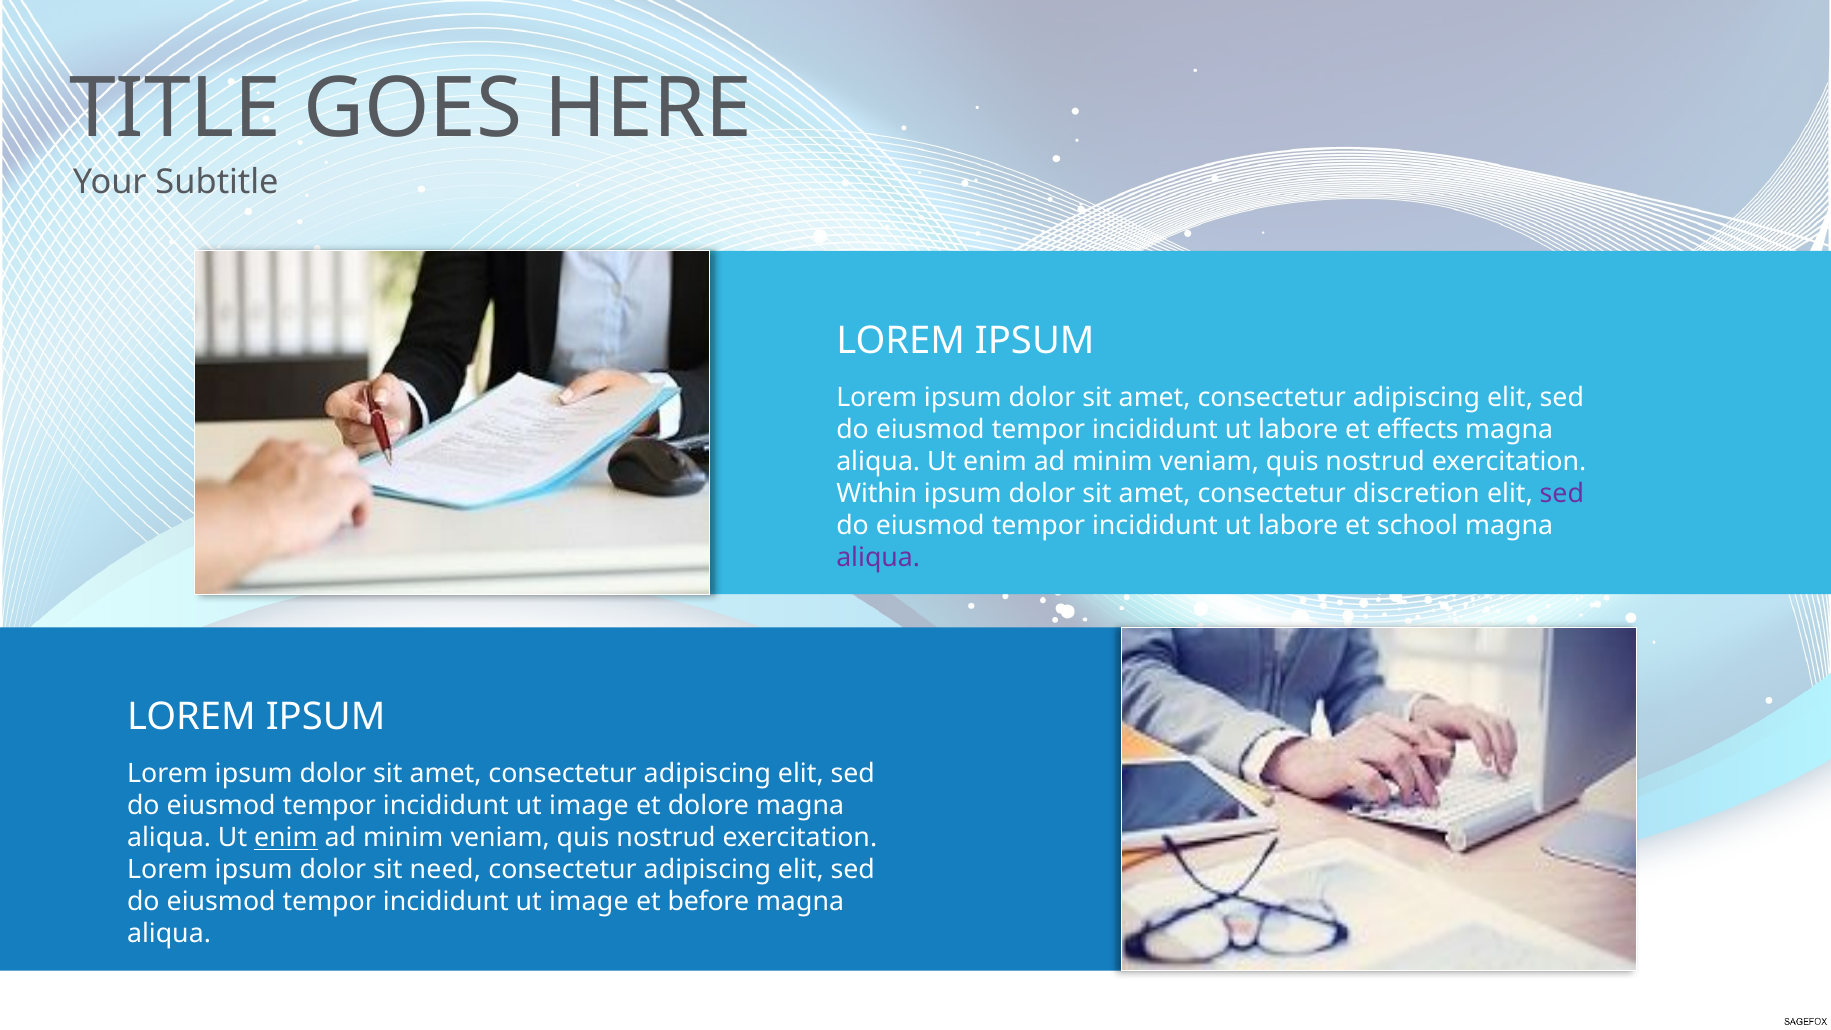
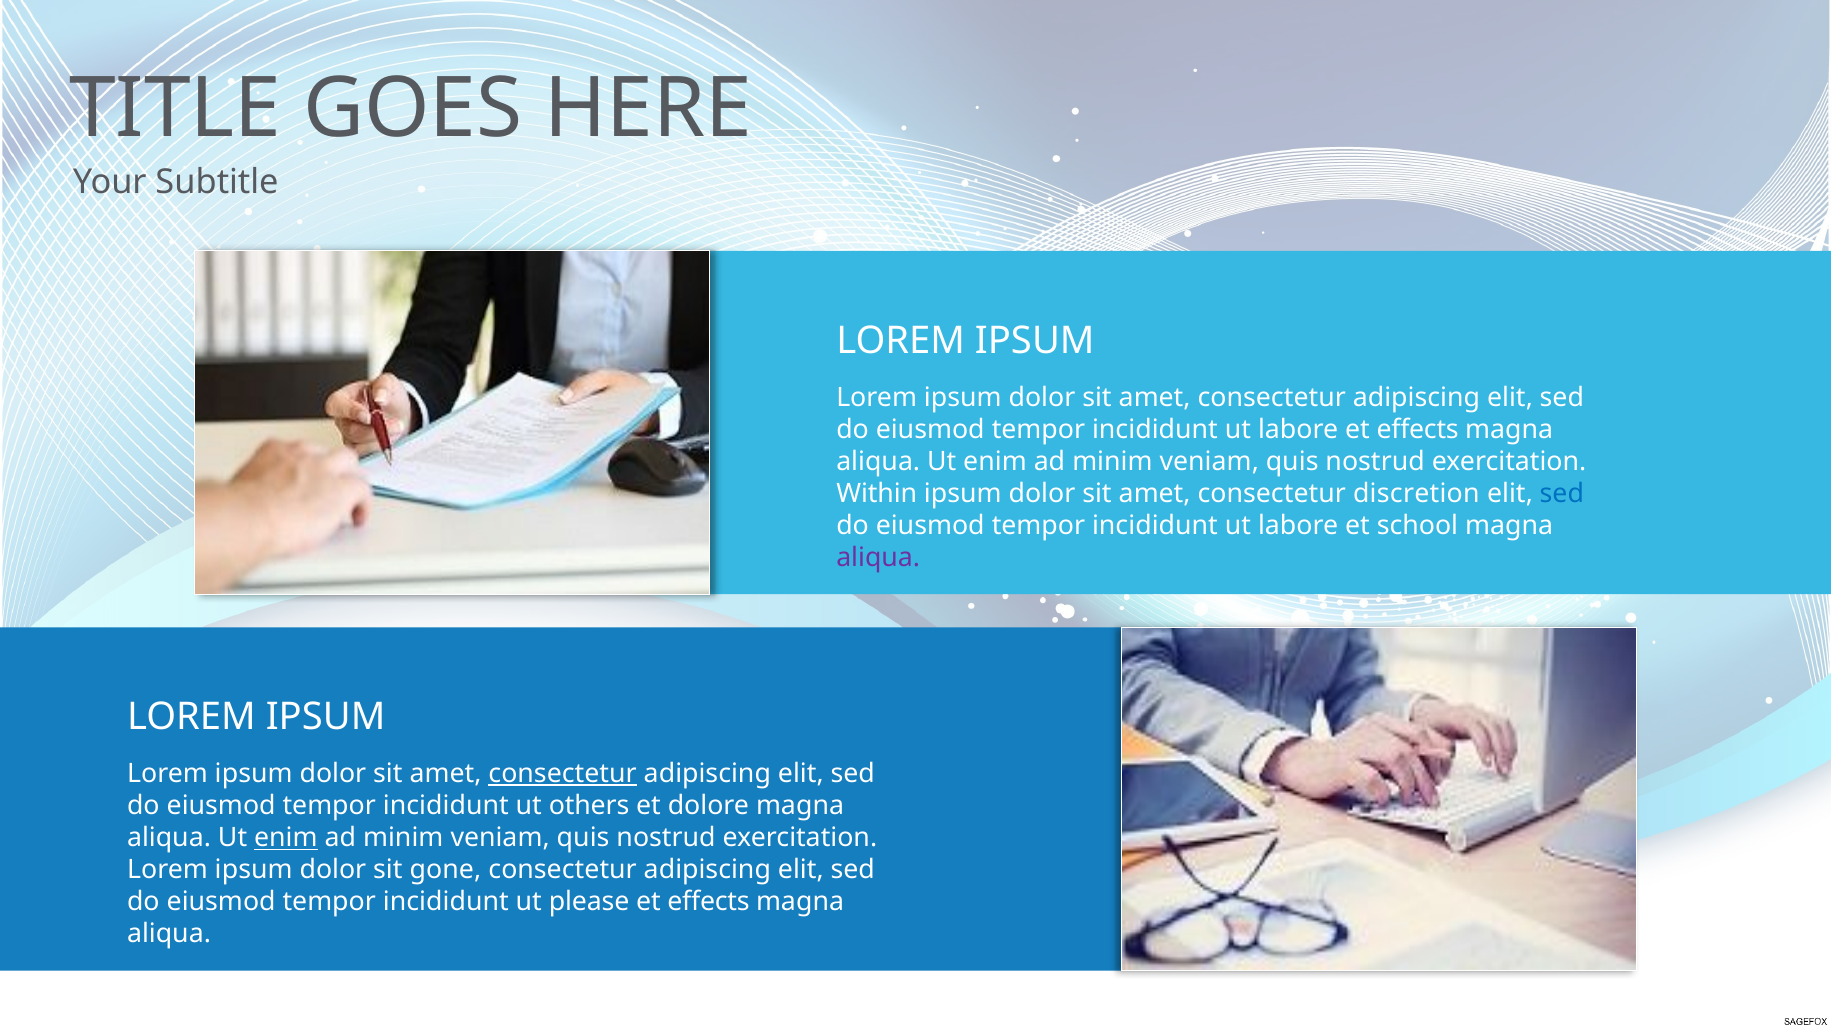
sed at (1562, 493) colour: purple -> blue
consectetur at (563, 774) underline: none -> present
image at (589, 806): image -> others
need: need -> gone
image at (589, 902): image -> please
before at (709, 902): before -> effects
